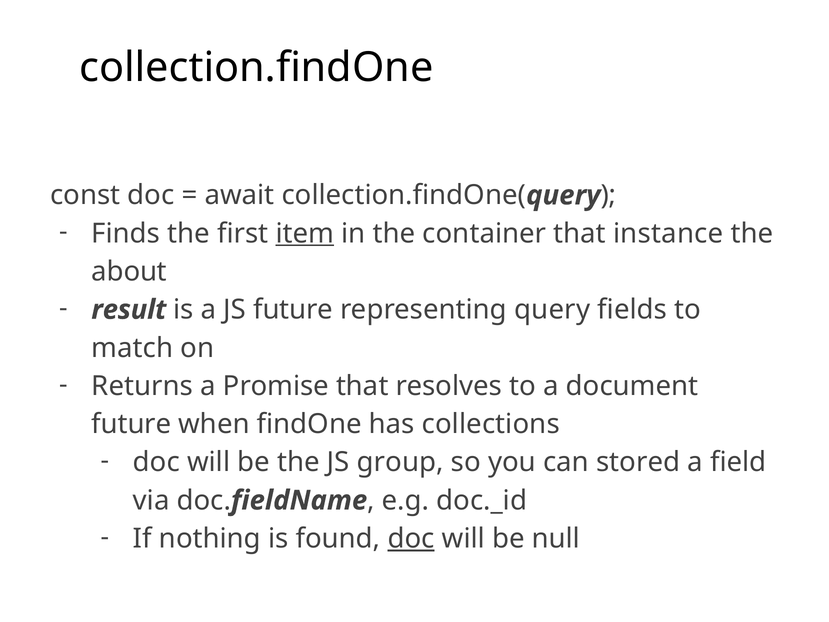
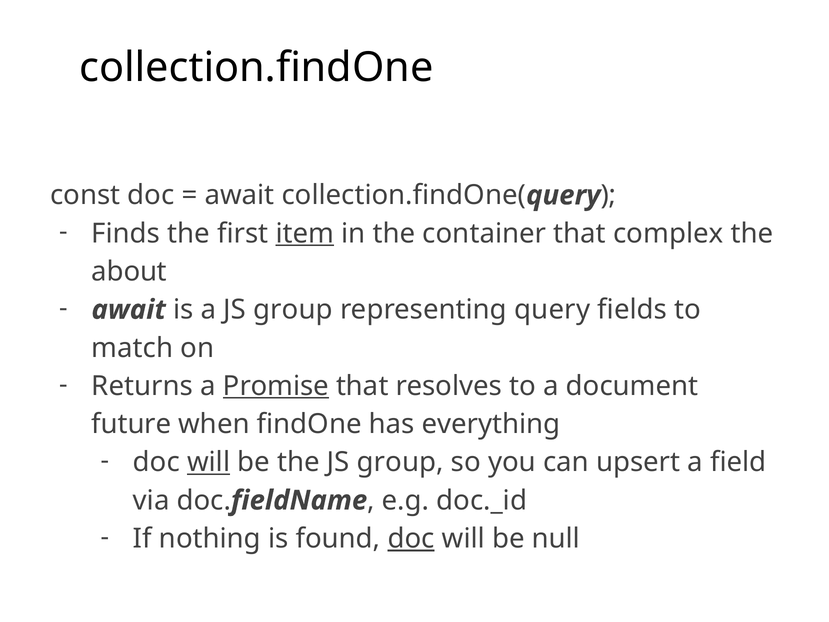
instance: instance -> complex
result at (129, 310): result -> await
a JS future: future -> group
Promise underline: none -> present
collections: collections -> everything
will at (209, 462) underline: none -> present
stored: stored -> upsert
